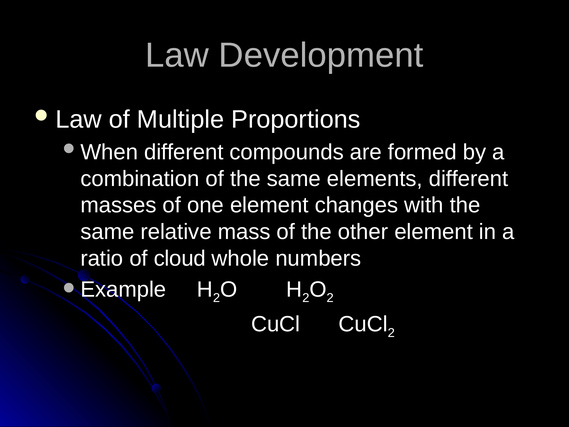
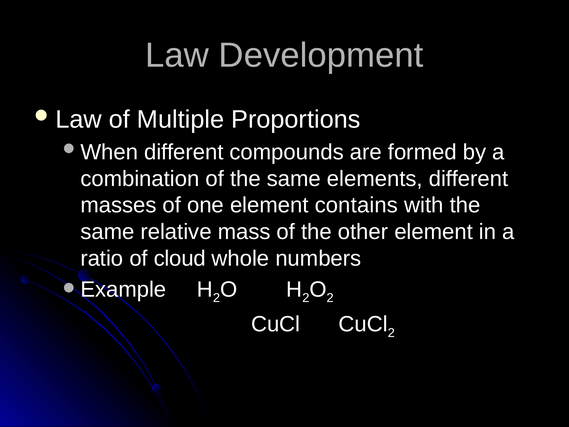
changes: changes -> contains
